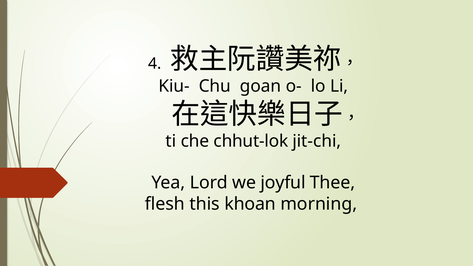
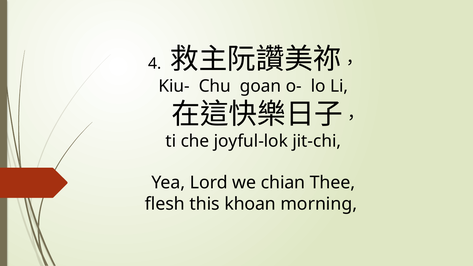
chhut-lok: chhut-lok -> joyful-lok
joyful: joyful -> chian
